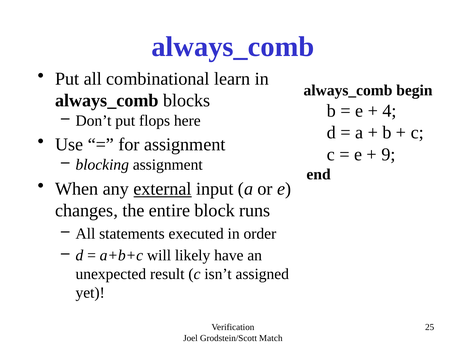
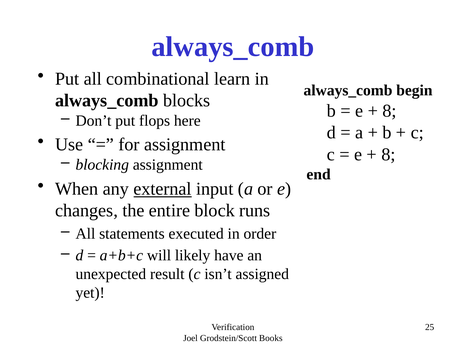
4 at (389, 111): 4 -> 8
9 at (388, 154): 9 -> 8
Match: Match -> Books
